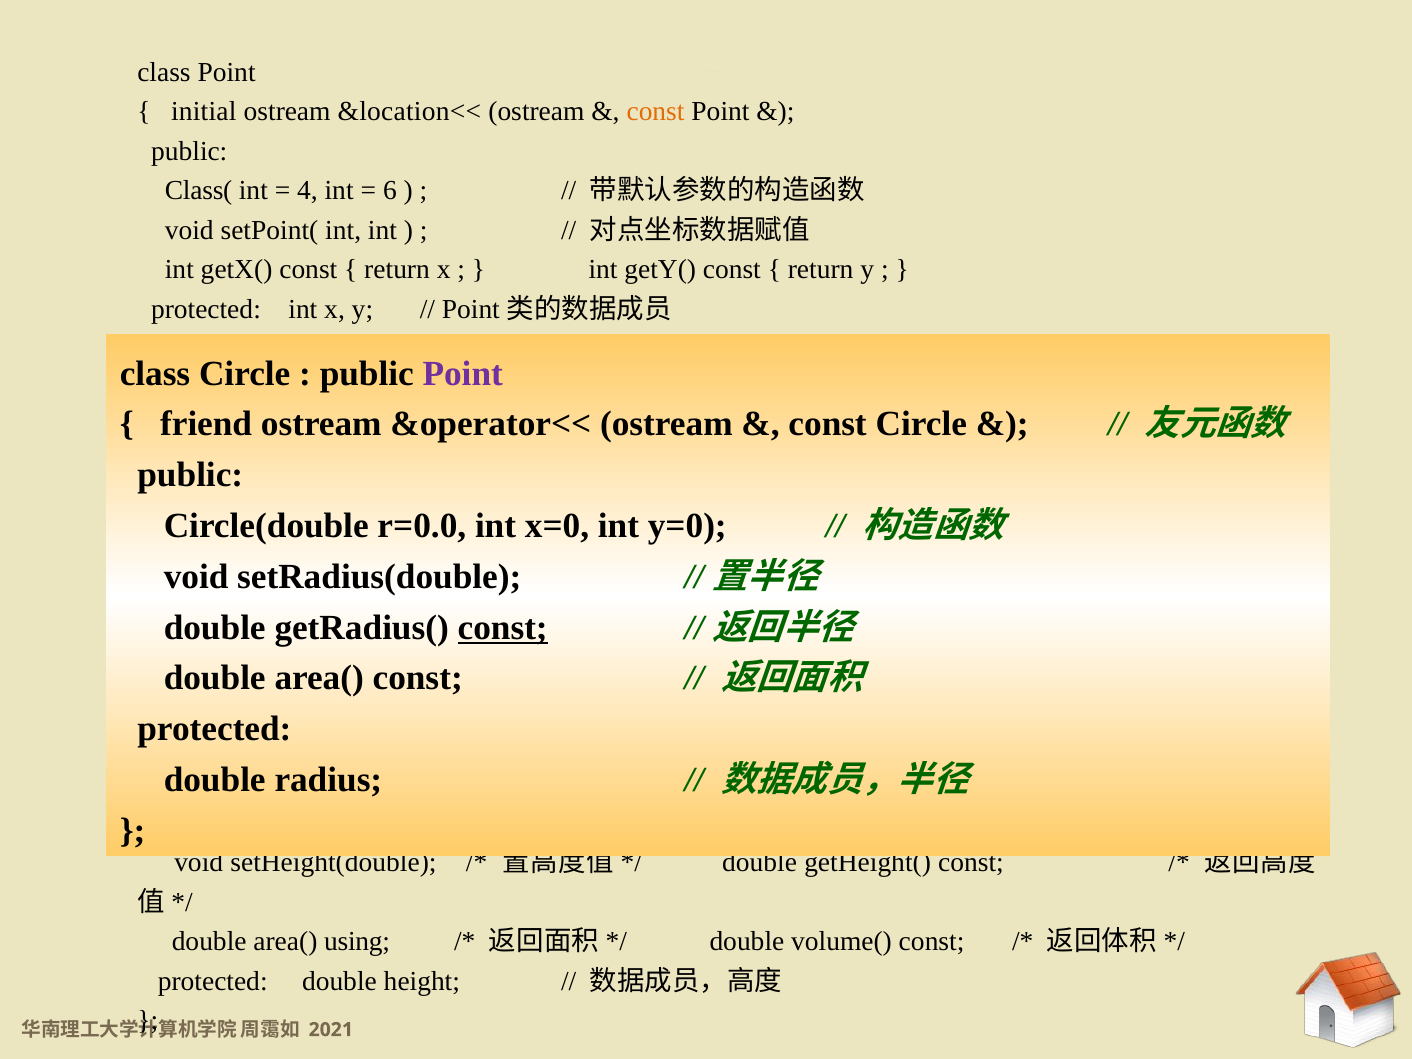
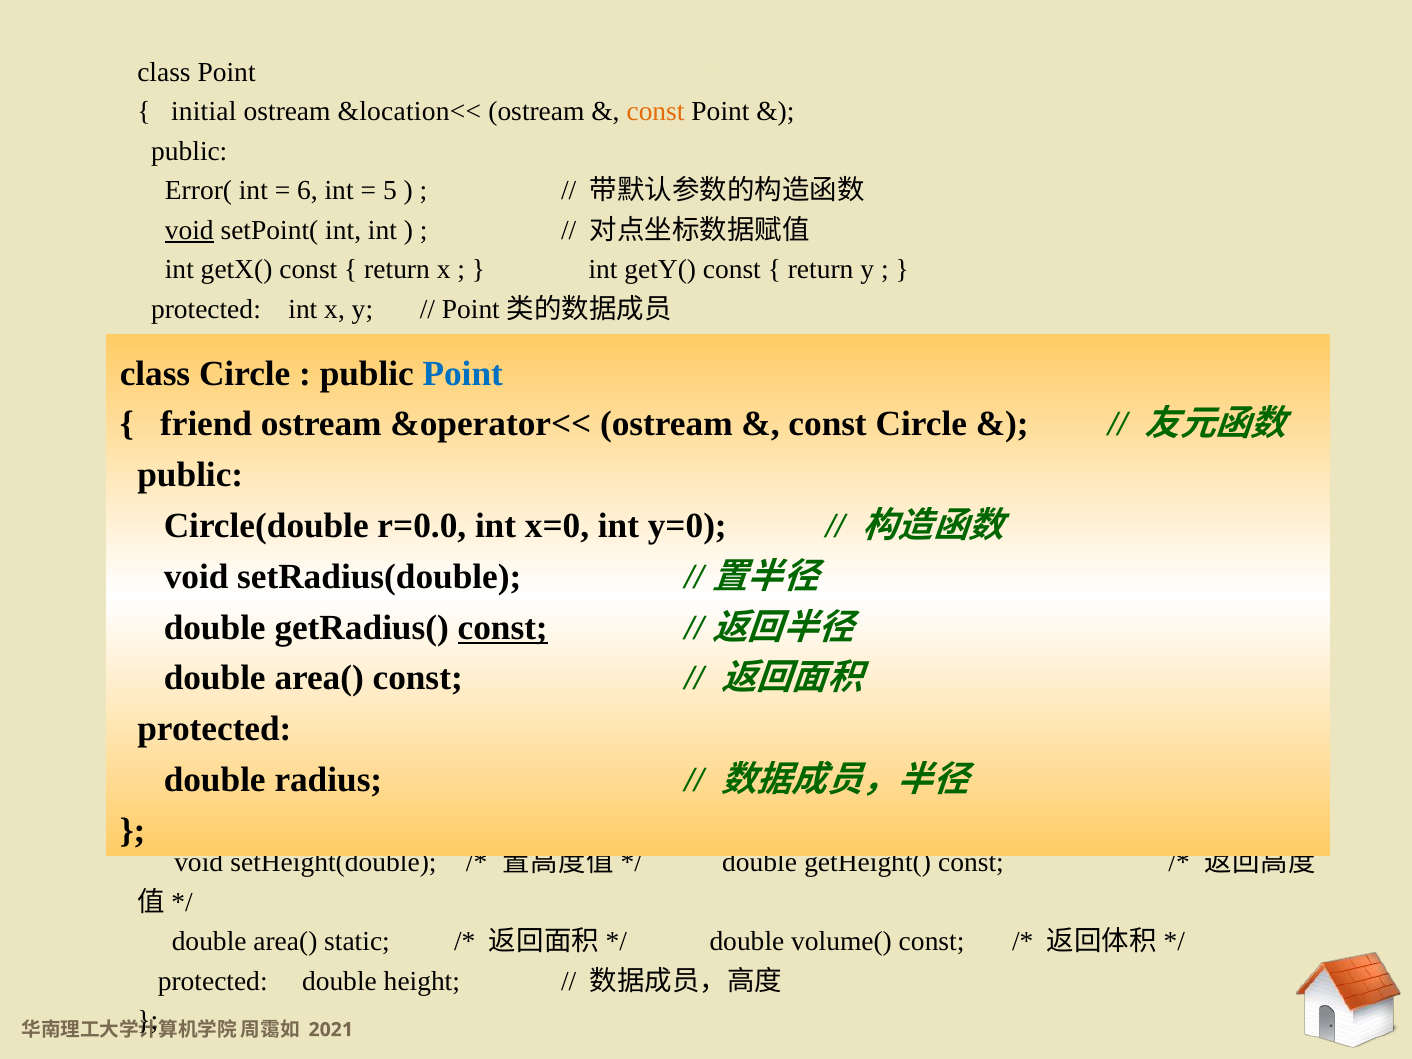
Class(: Class( -> Error(
4: 4 -> 6
6: 6 -> 5
void at (189, 230) underline: none -> present
Point at (463, 373) colour: purple -> blue
using: using -> static
